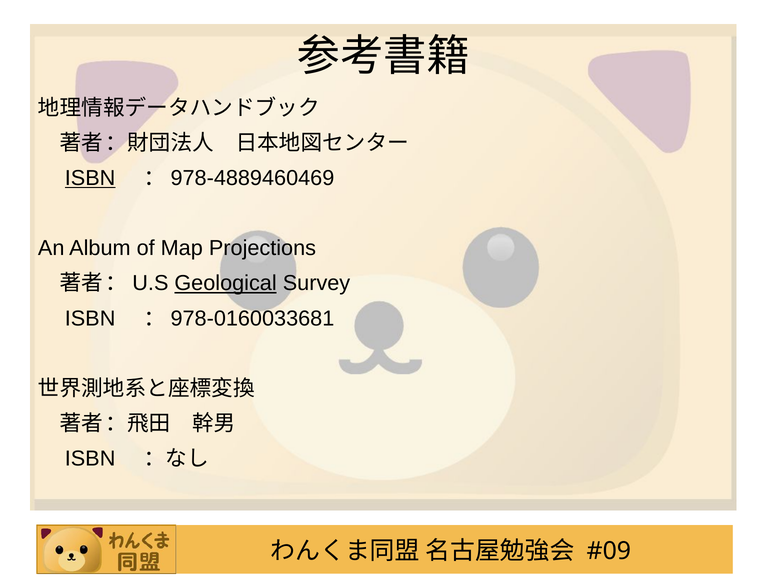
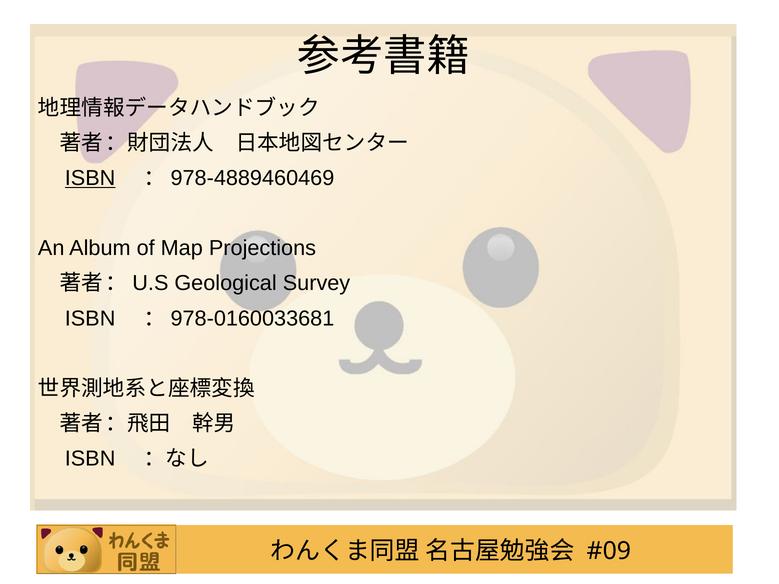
Geological underline: present -> none
